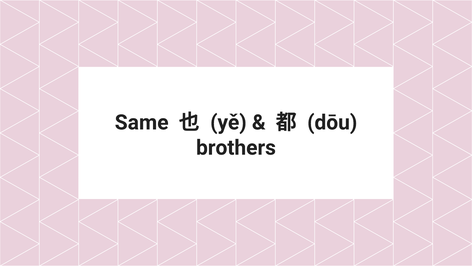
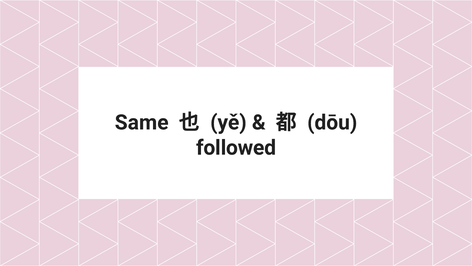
brothers: brothers -> followed
